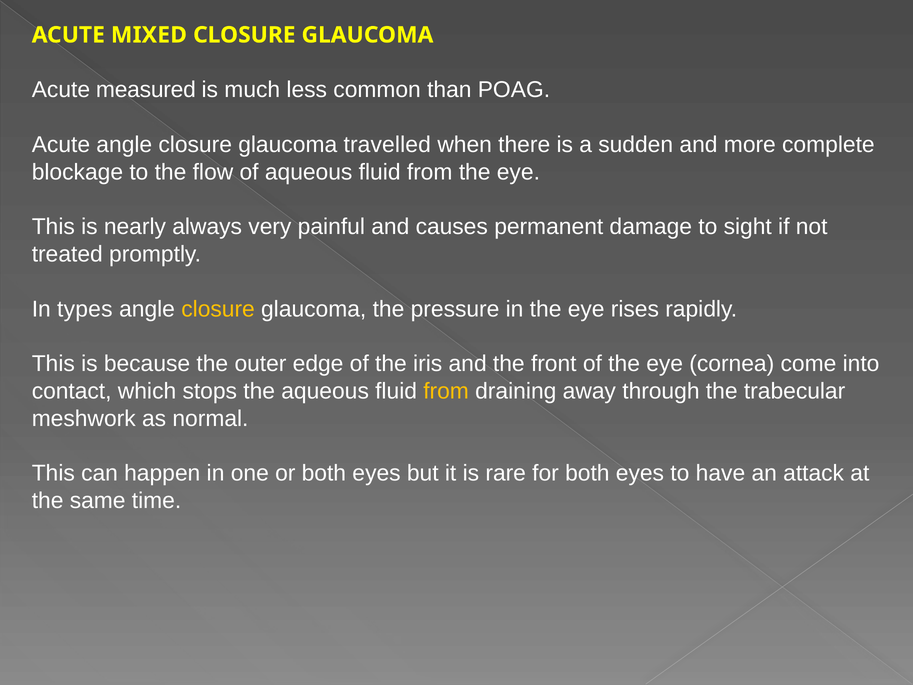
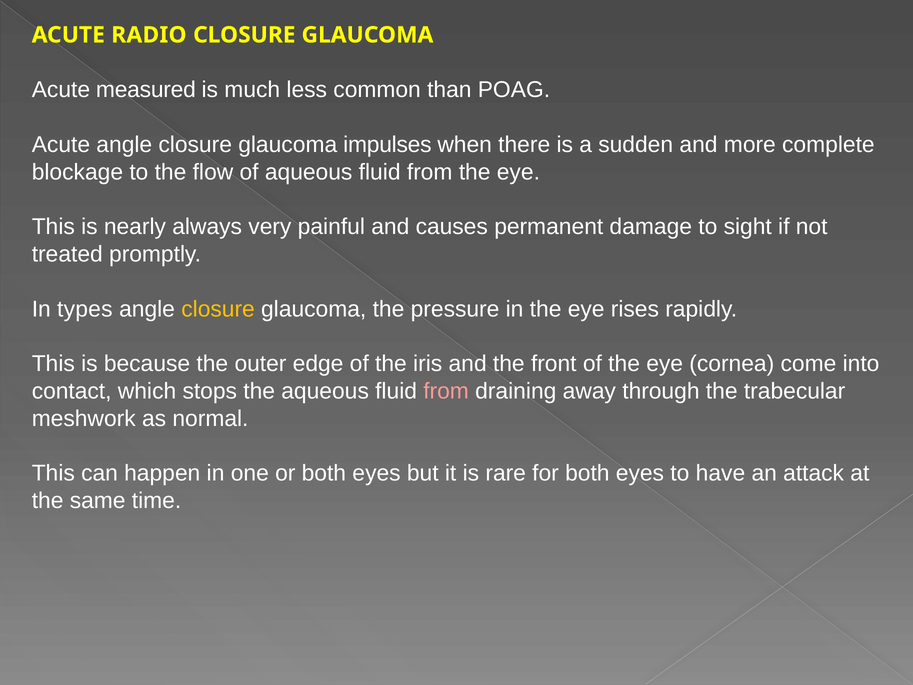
MIXED: MIXED -> RADIO
travelled: travelled -> impulses
from at (446, 391) colour: yellow -> pink
